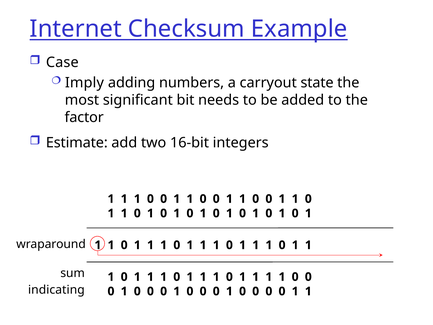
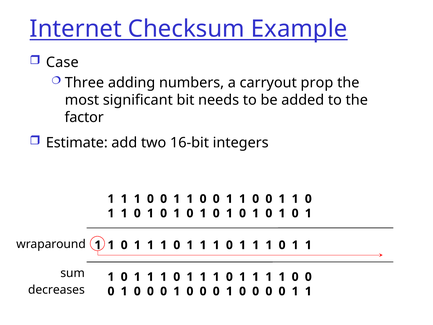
Imply: Imply -> Three
state: state -> prop
indicating: indicating -> decreases
